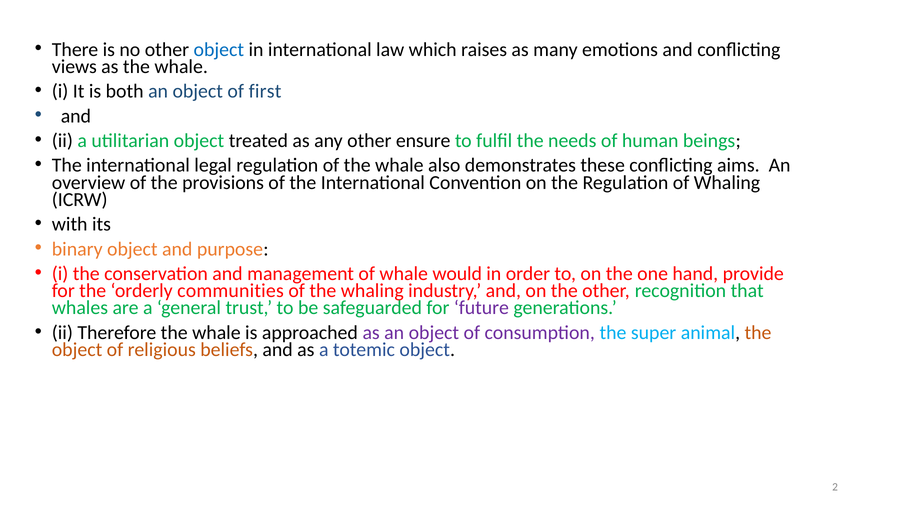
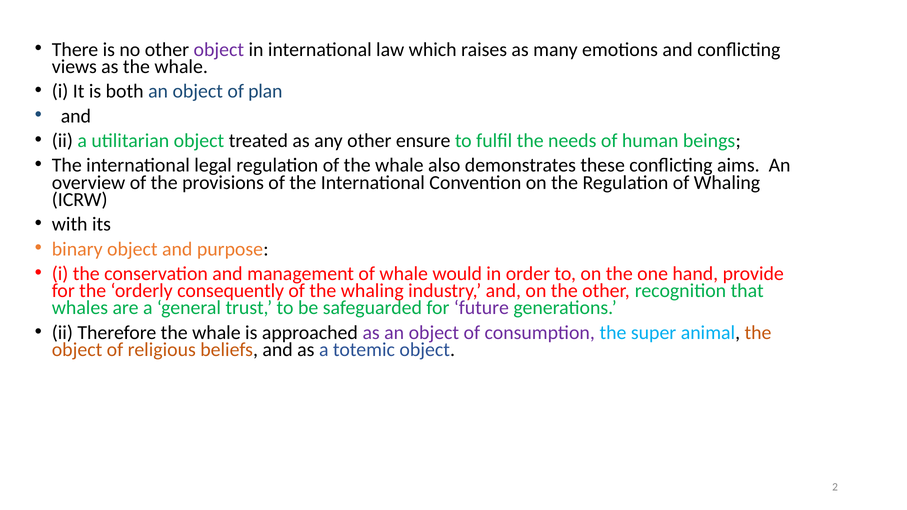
object at (219, 50) colour: blue -> purple
first: first -> plan
communities: communities -> consequently
